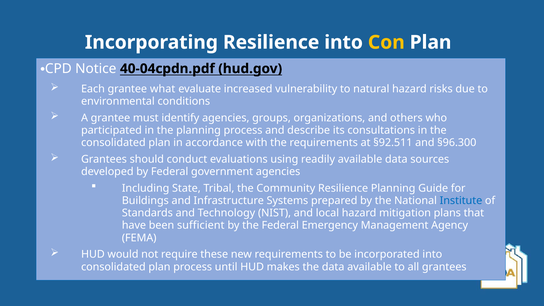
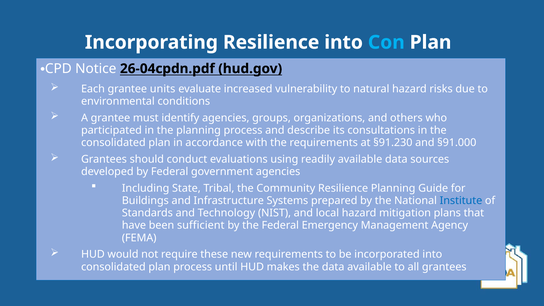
Con colour: yellow -> light blue
40-04cpdn.pdf: 40-04cpdn.pdf -> 26-04cpdn.pdf
what: what -> units
§92.511: §92.511 -> §91.230
§96.300: §96.300 -> §91.000
